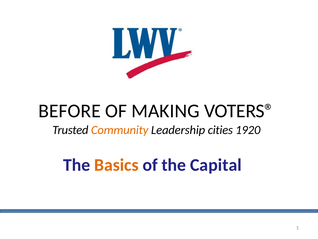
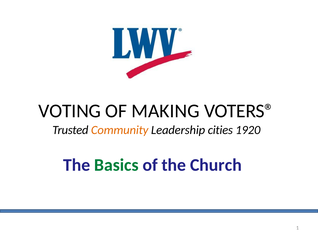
BEFORE: BEFORE -> VOTING
Basics colour: orange -> green
Capital: Capital -> Church
